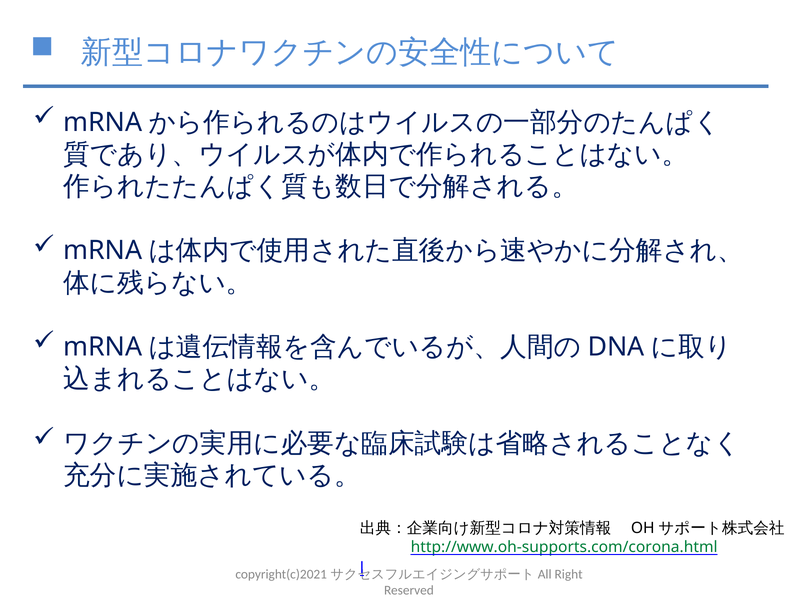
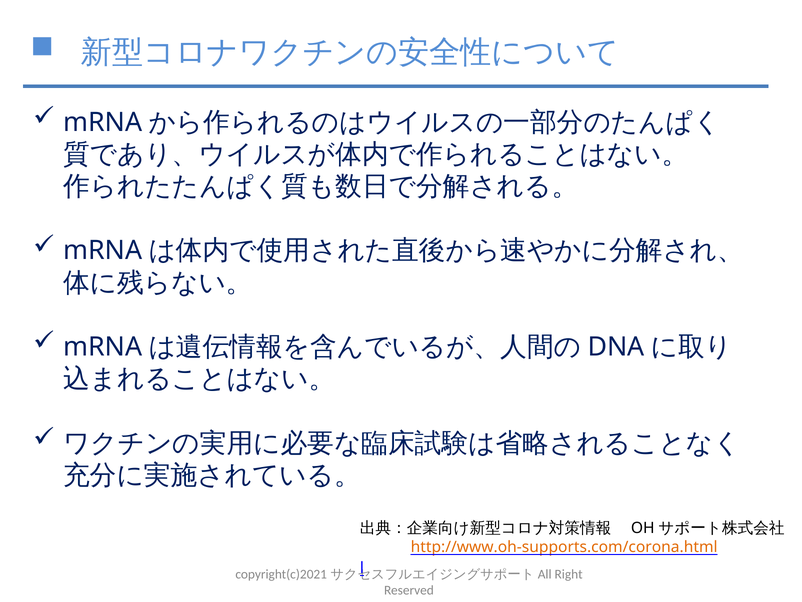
http://www.oh-supports.com/corona.html colour: green -> orange
